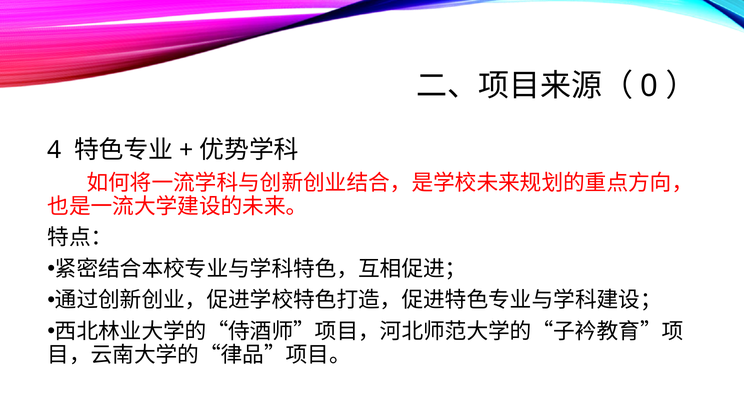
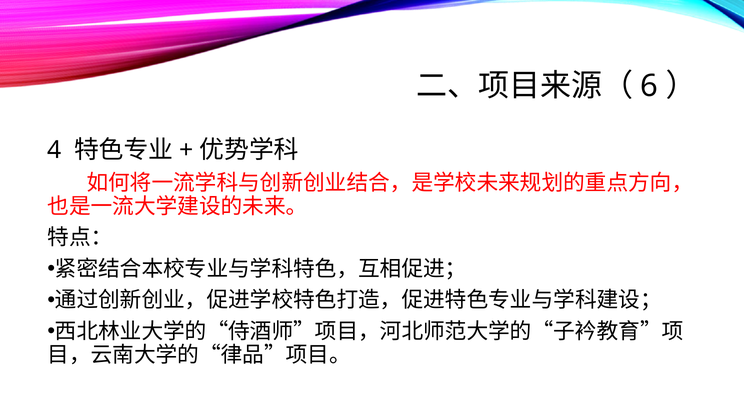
0: 0 -> 6
